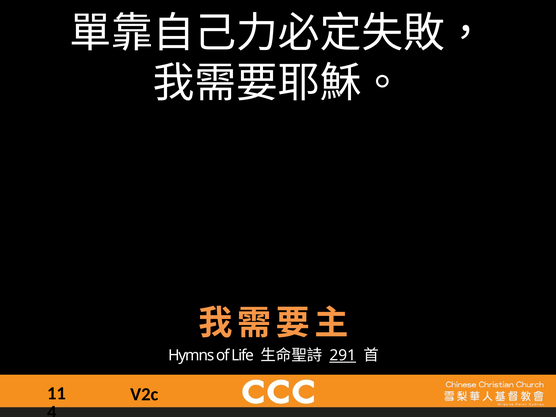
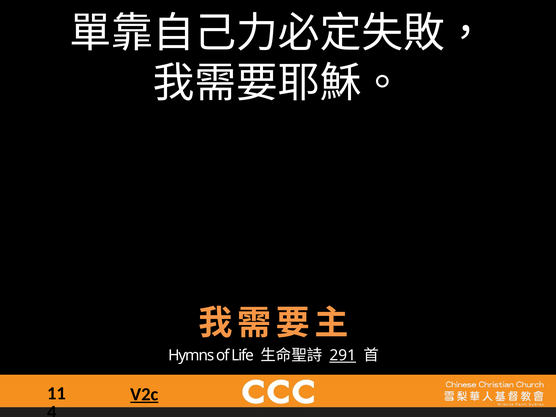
V2c underline: none -> present
